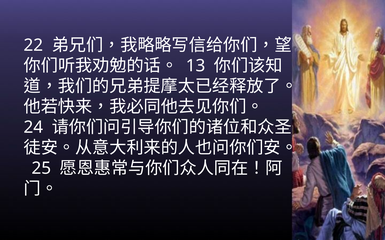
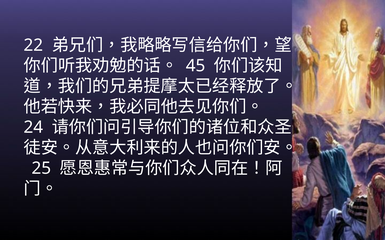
13: 13 -> 45
